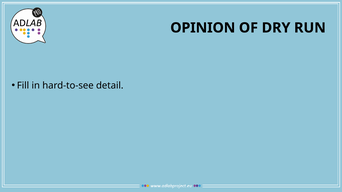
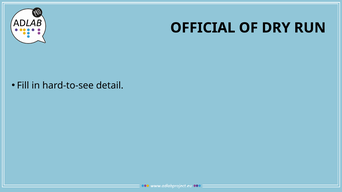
OPINION: OPINION -> OFFICIAL
